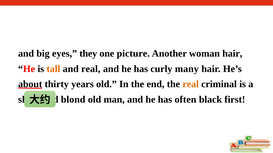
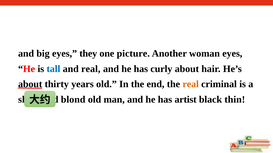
woman hair: hair -> eyes
tall colour: orange -> blue
curly many: many -> about
often: often -> artist
first: first -> thin
